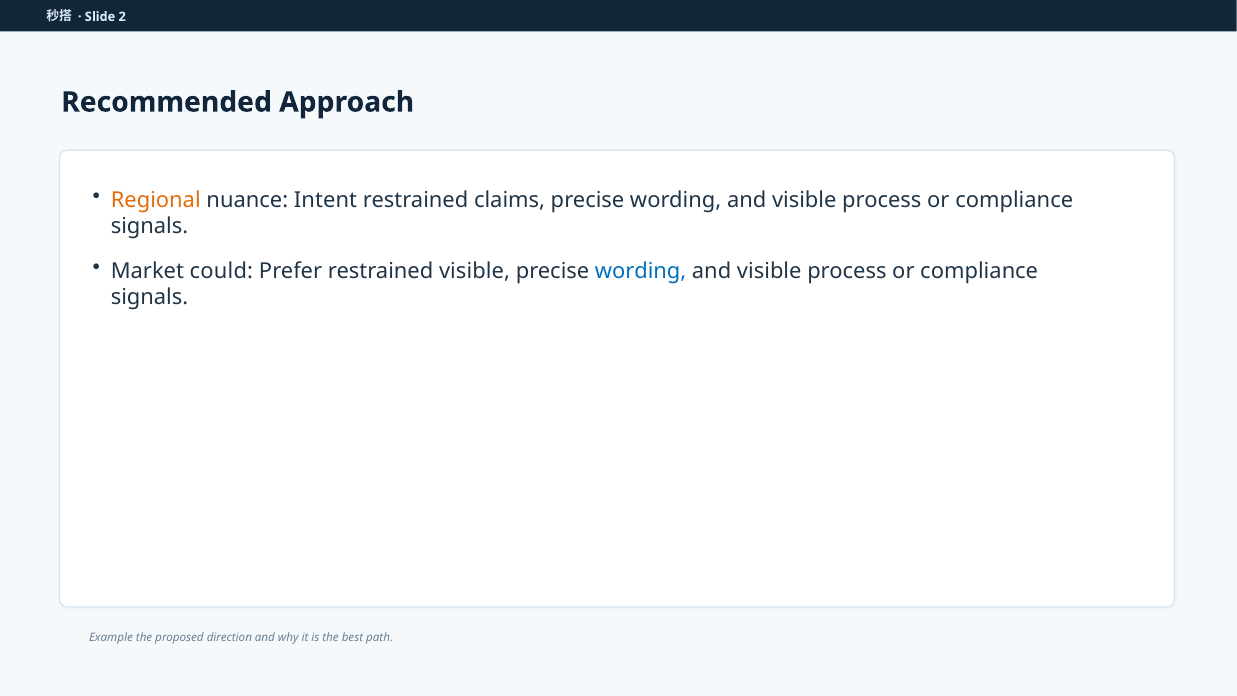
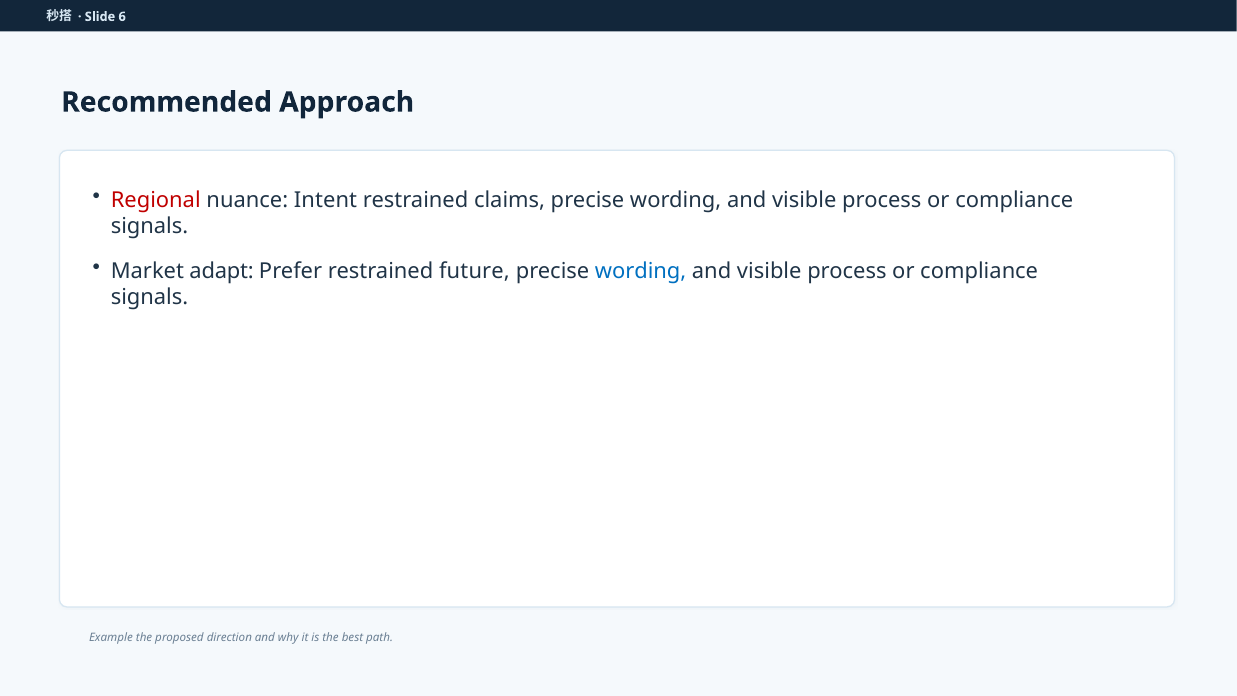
2: 2 -> 6
Regional colour: orange -> red
could: could -> adapt
restrained visible: visible -> future
